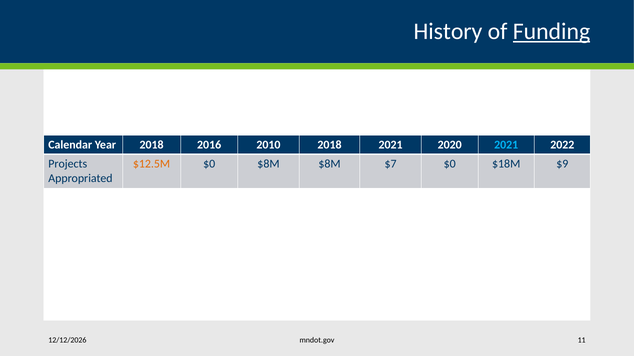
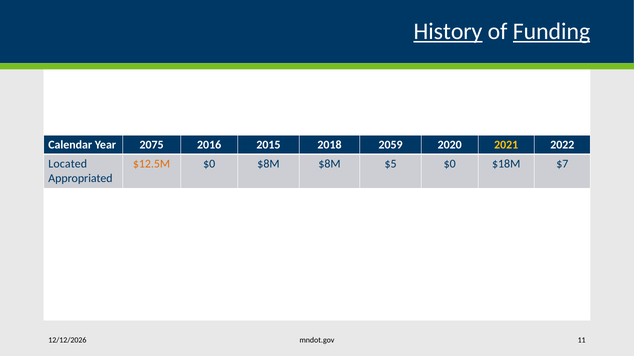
History underline: none -> present
Year 2018: 2018 -> 2075
2010: 2010 -> 2015
2018 2021: 2021 -> 2059
2021 at (506, 145) colour: light blue -> yellow
Projects: Projects -> Located
$7: $7 -> $5
$9: $9 -> $7
